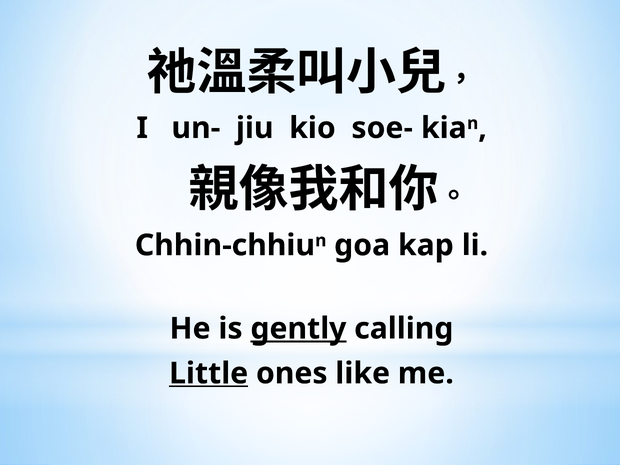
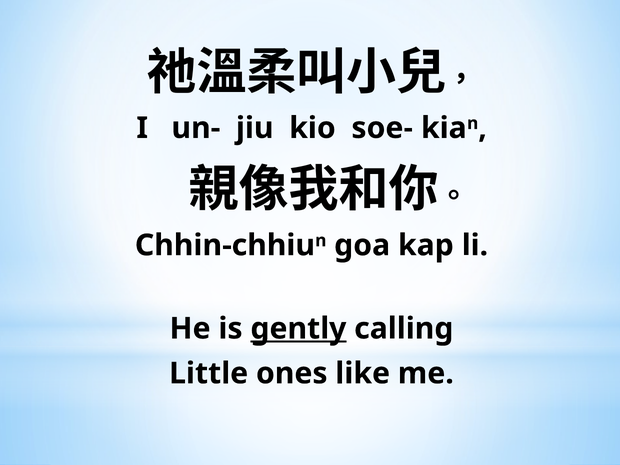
Little underline: present -> none
